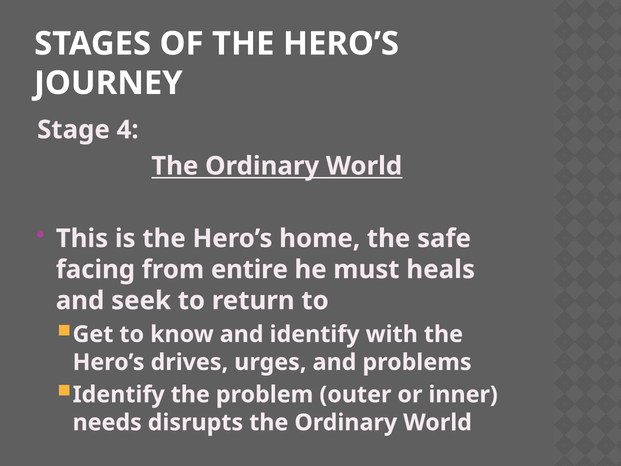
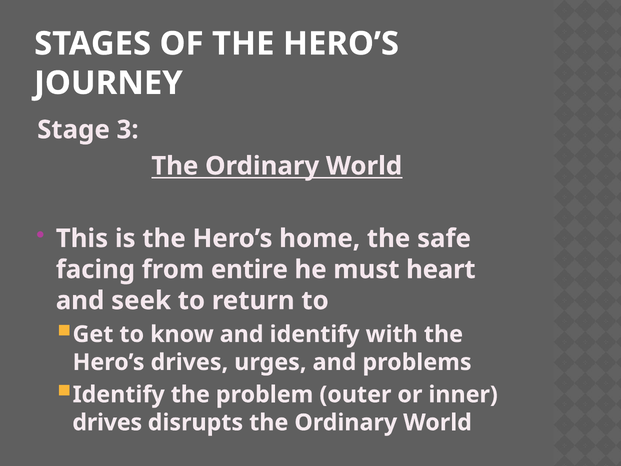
4: 4 -> 3
heals: heals -> heart
needs at (107, 422): needs -> drives
